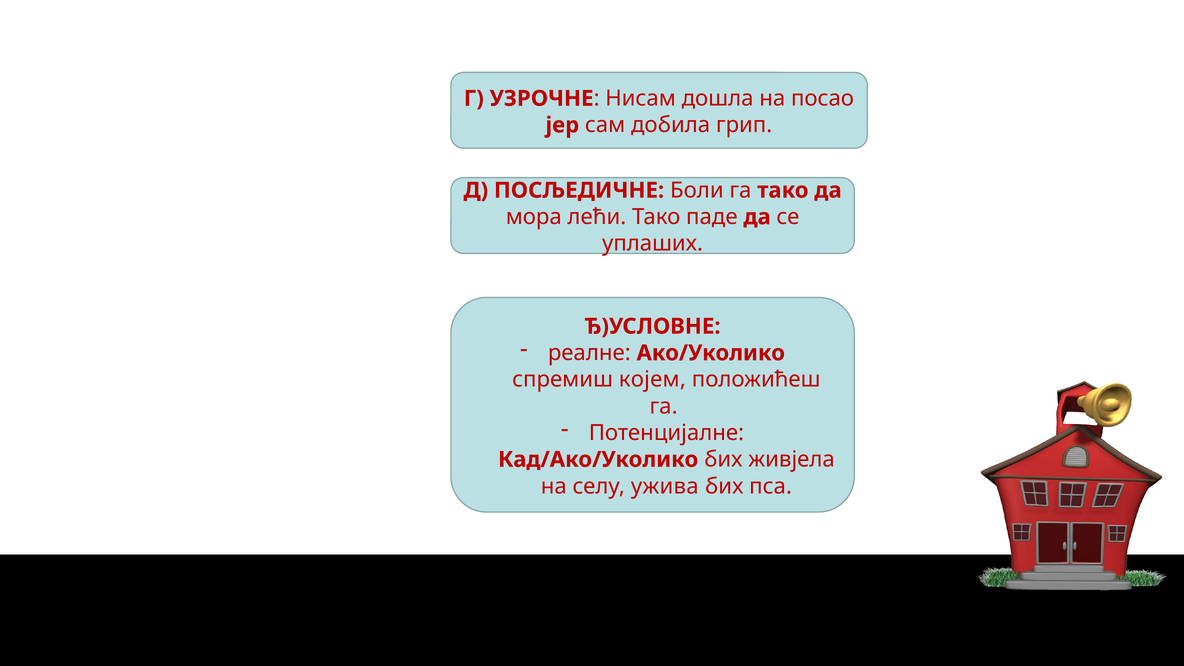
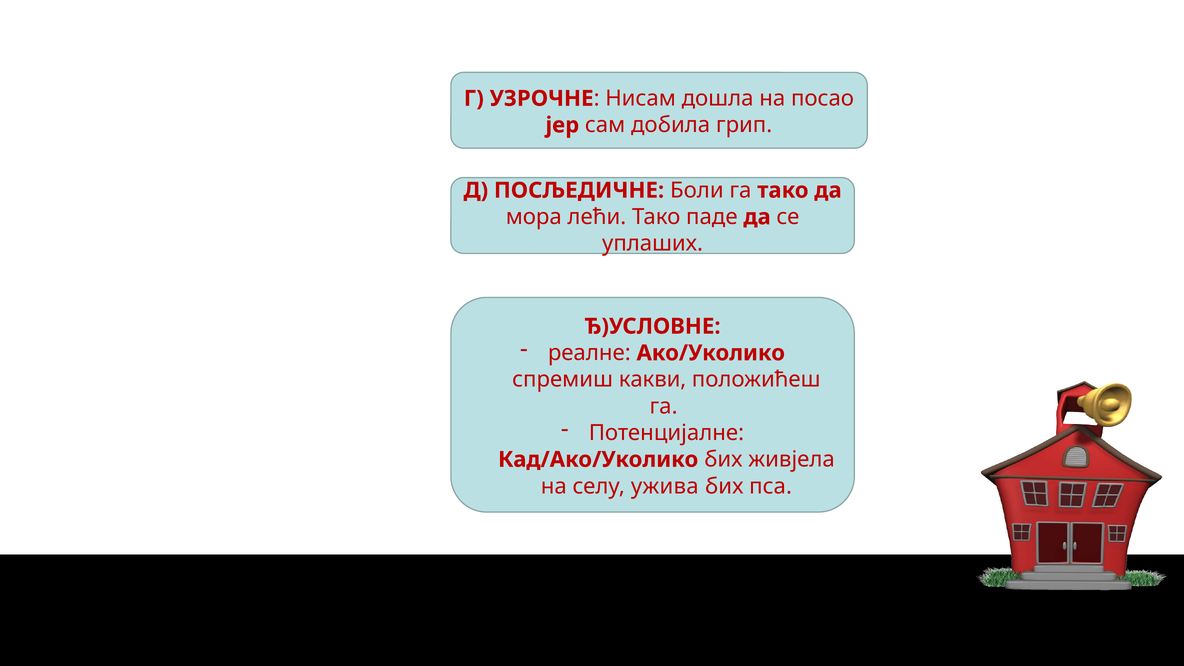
којем: којем -> какви
